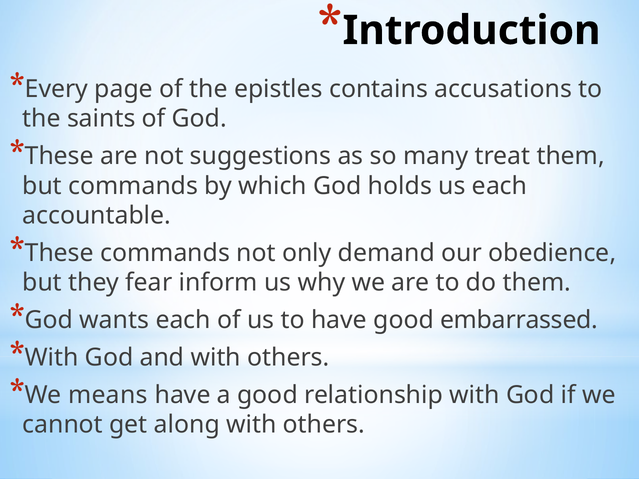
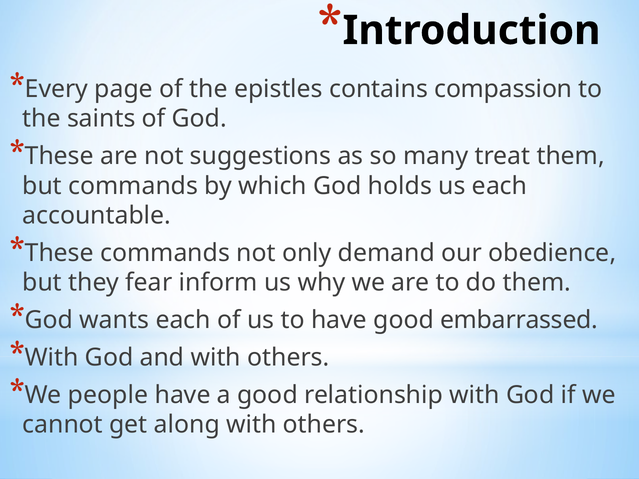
accusations: accusations -> compassion
means: means -> people
